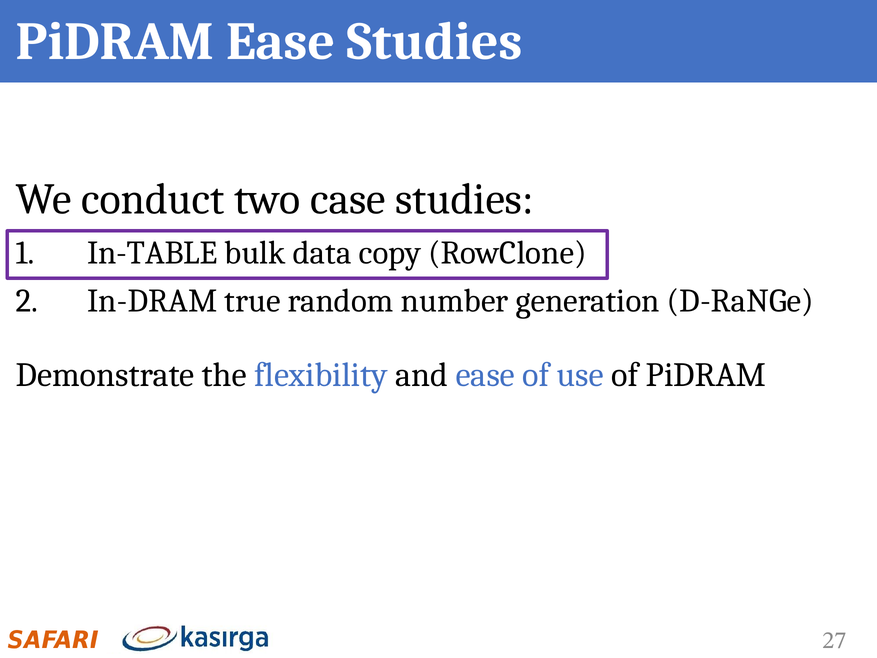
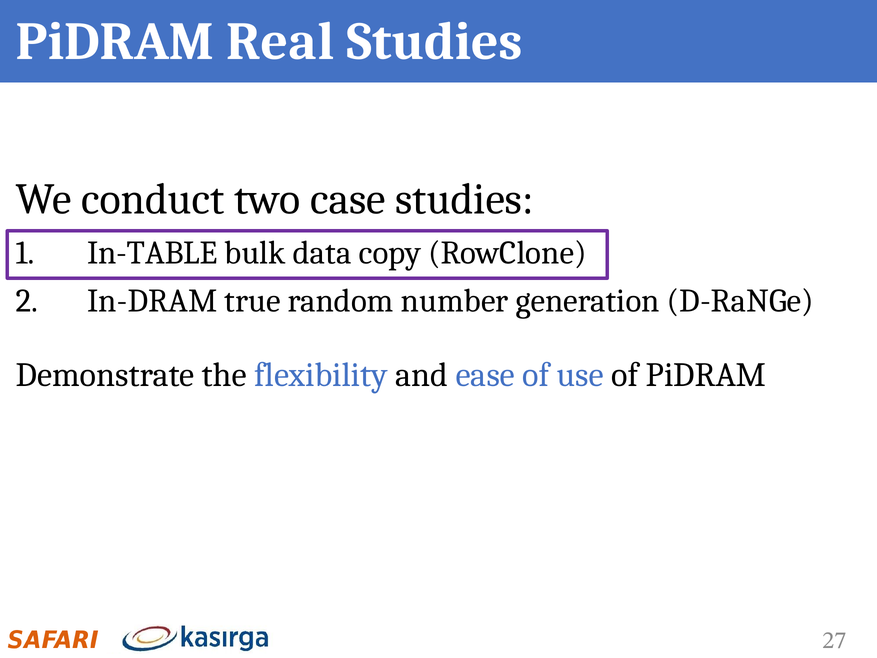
PiDRAM Ease: Ease -> Real
